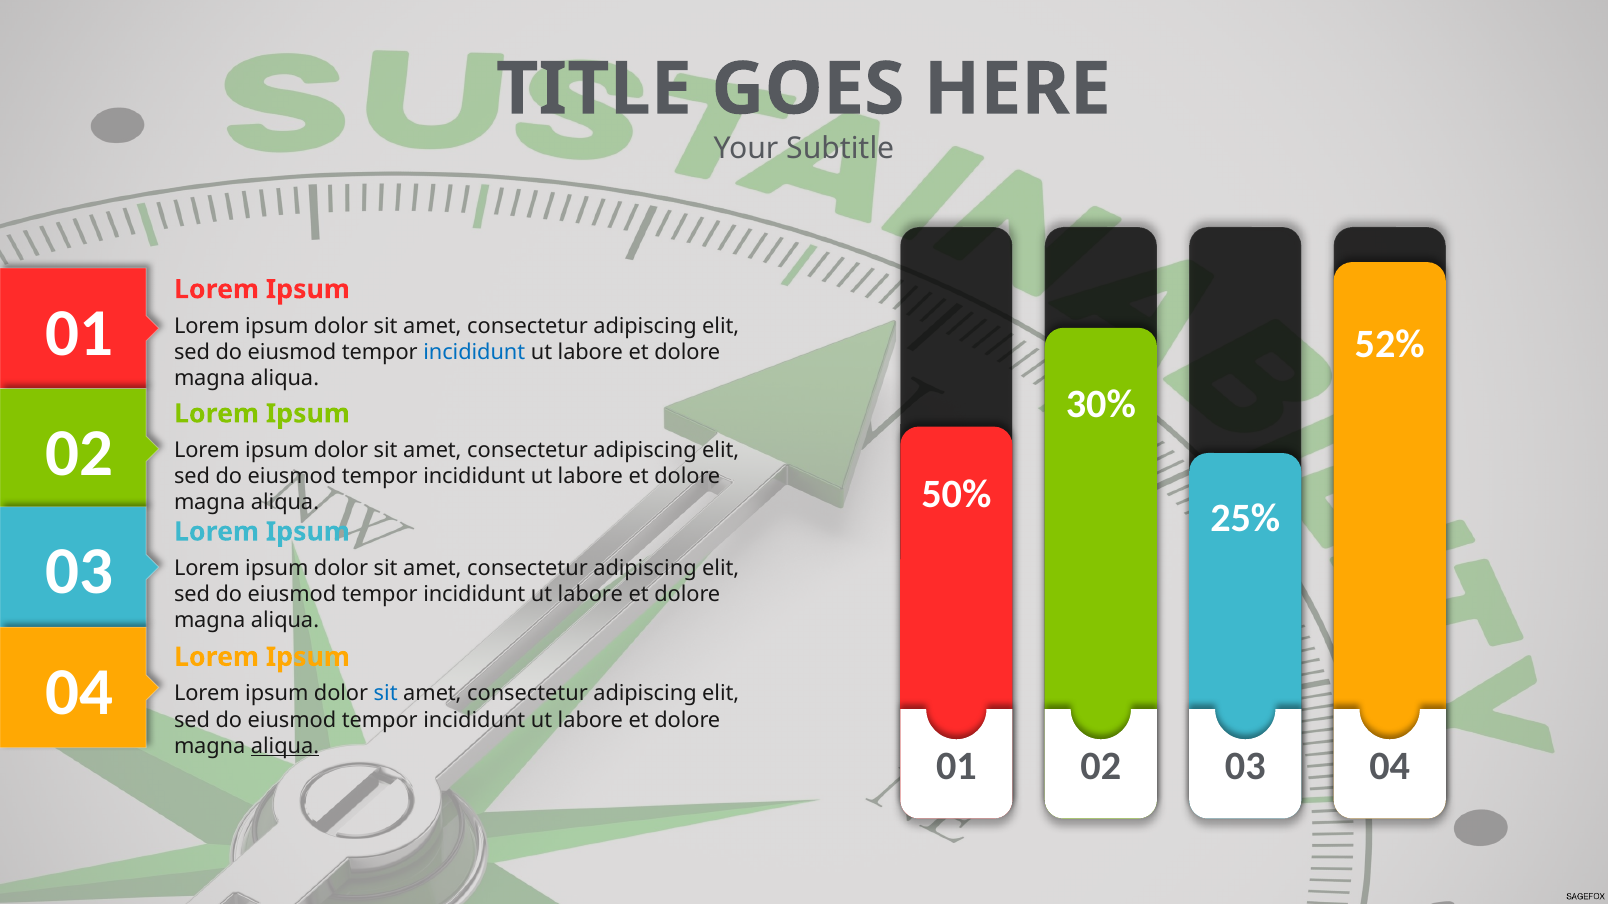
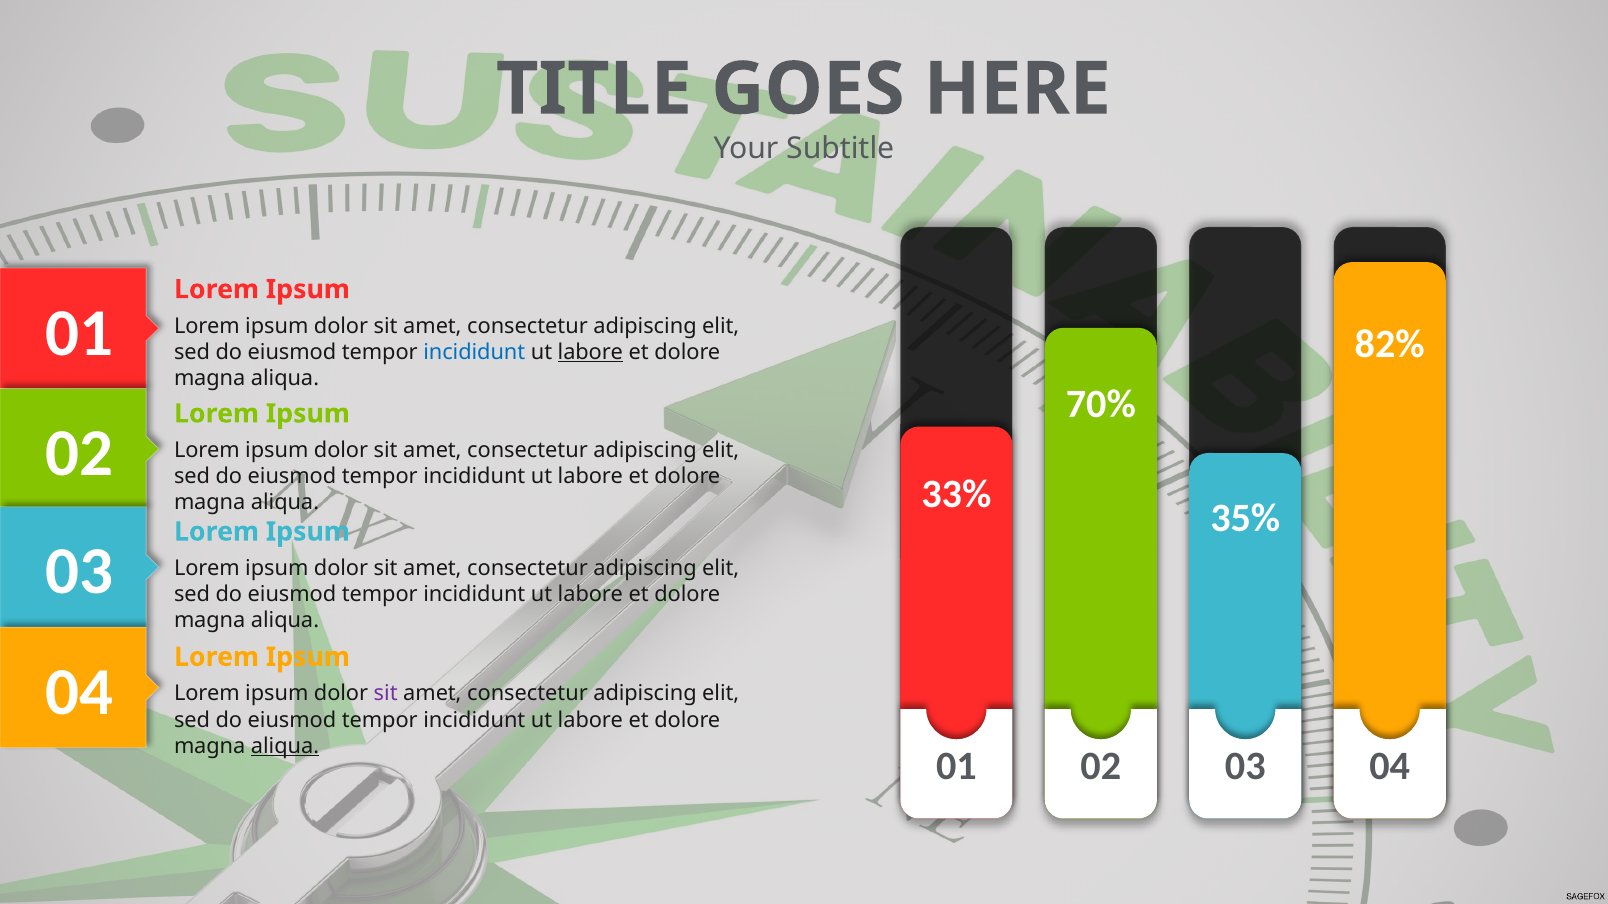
52%: 52% -> 82%
labore at (590, 353) underline: none -> present
30%: 30% -> 70%
50%: 50% -> 33%
25%: 25% -> 35%
sit at (386, 694) colour: blue -> purple
